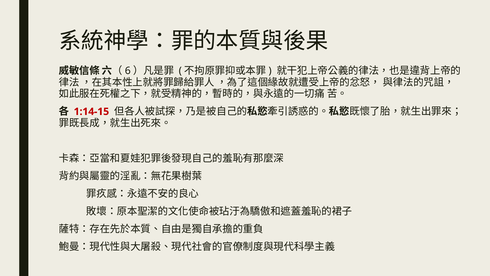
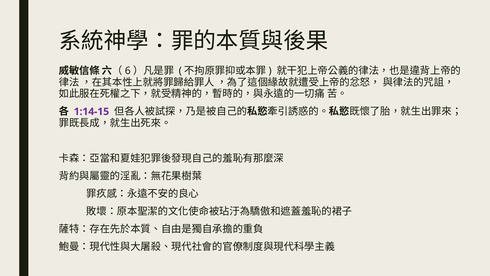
1:14-15 colour: red -> purple
